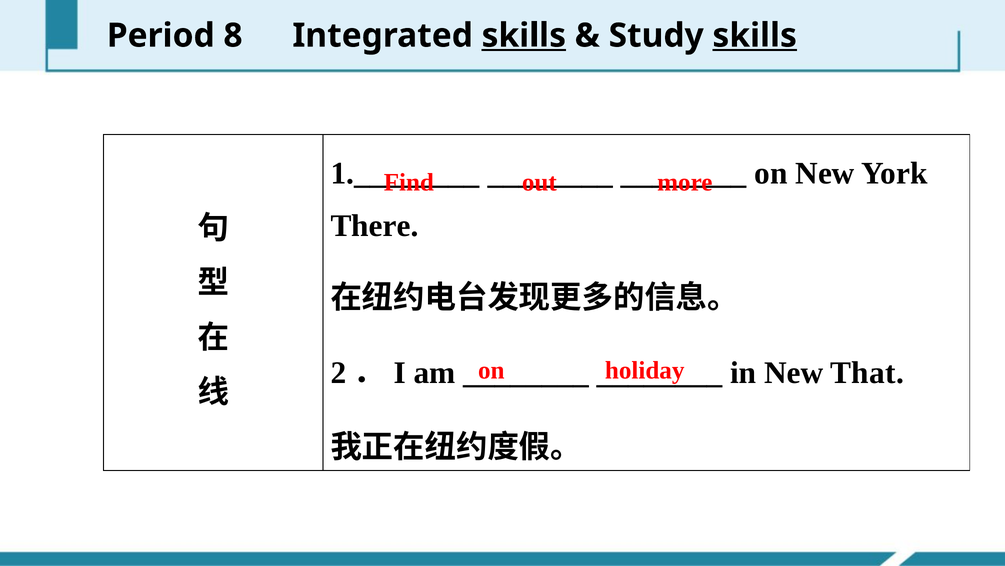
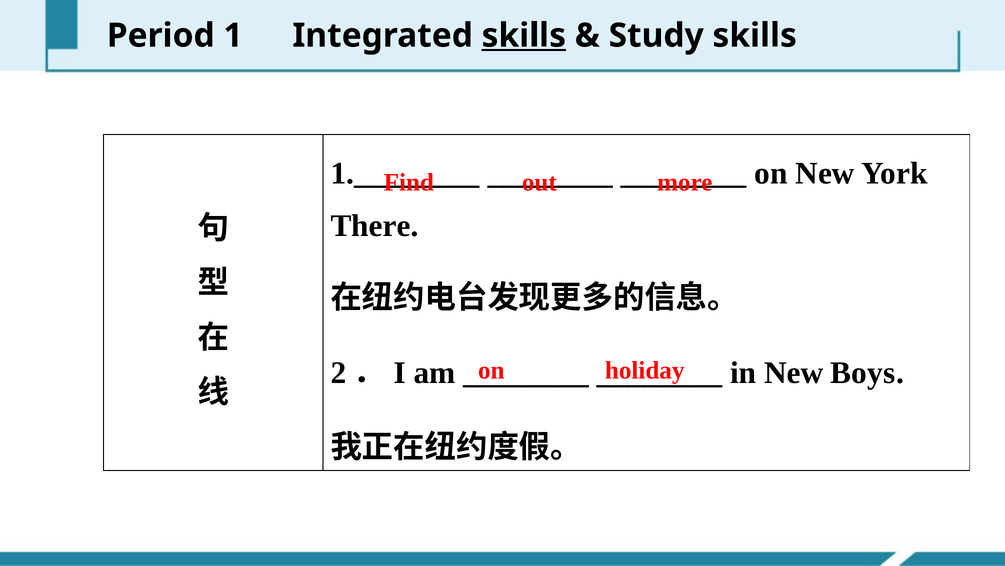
8: 8 -> 1
skills at (755, 36) underline: present -> none
That: That -> Boys
